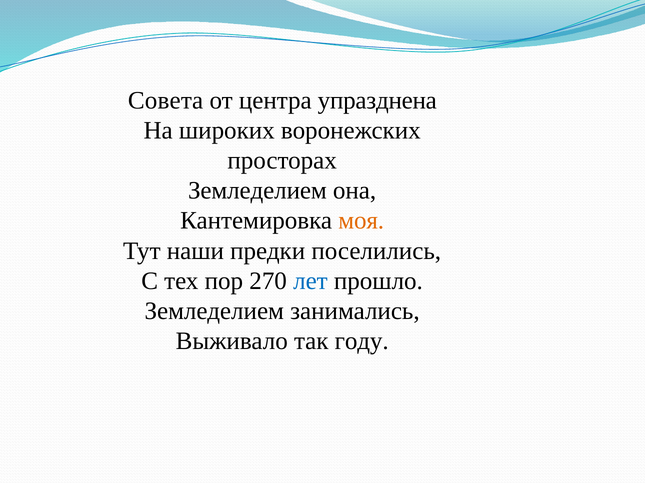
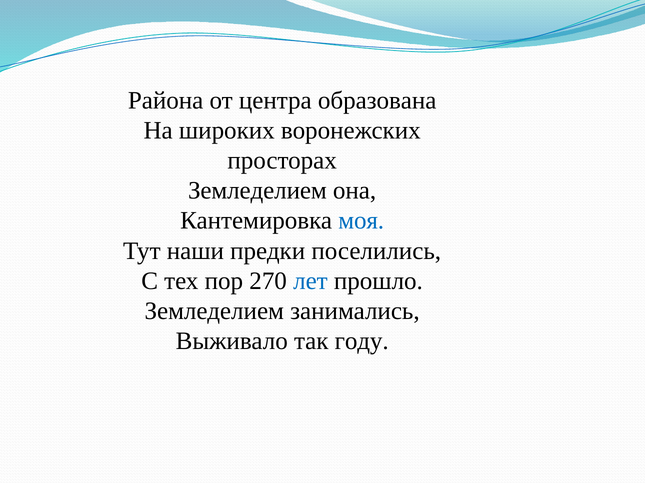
Совета: Совета -> Района
упразднена: упразднена -> образована
моя colour: orange -> blue
